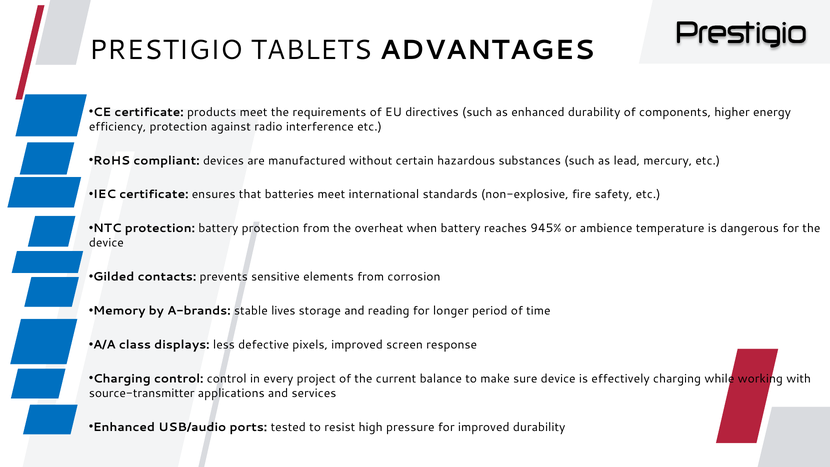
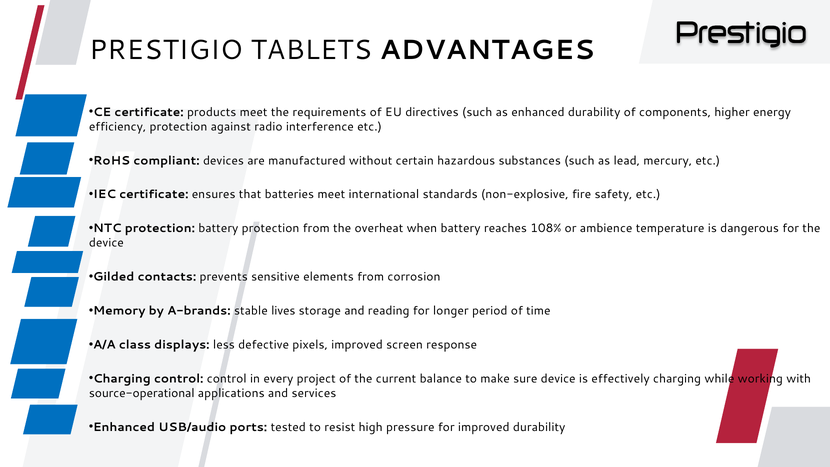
945%: 945% -> 108%
source-transmitter: source-transmitter -> source-operational
